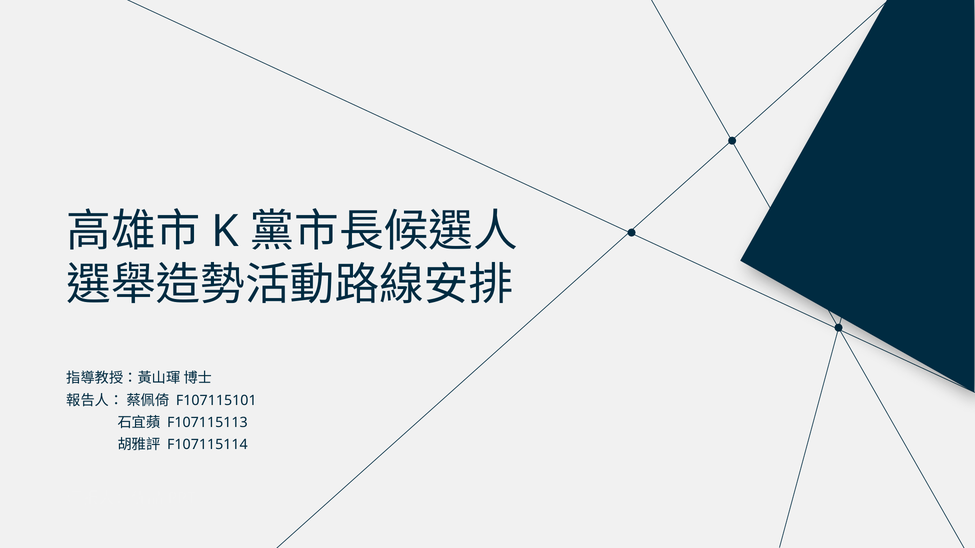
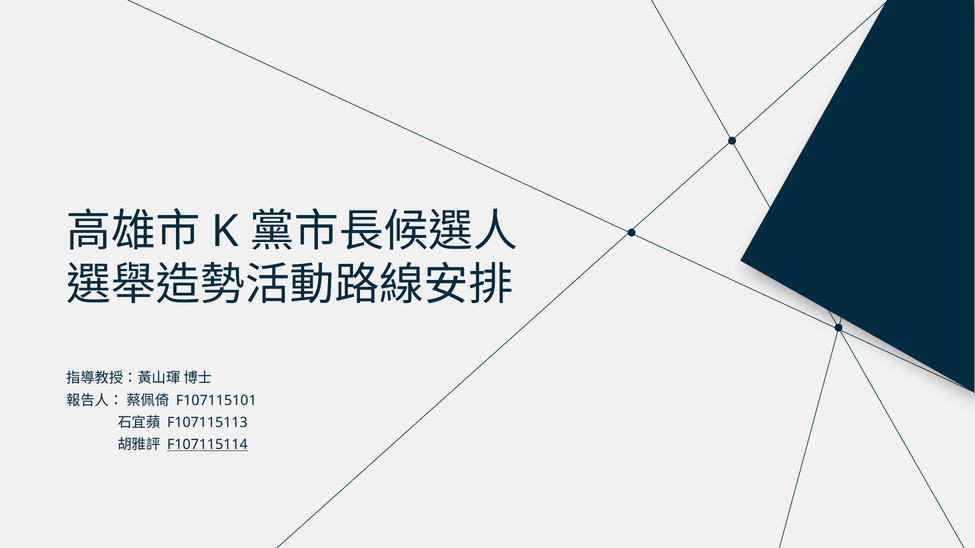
F107115114 underline: none -> present
